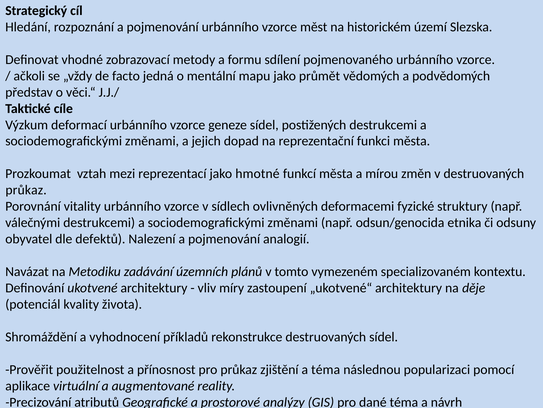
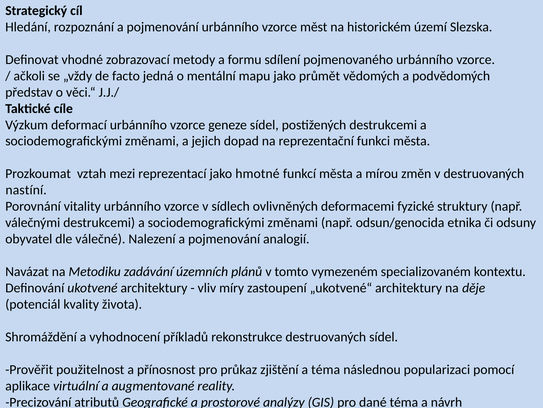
průkaz at (26, 190): průkaz -> nastíní
defektů: defektů -> válečné
